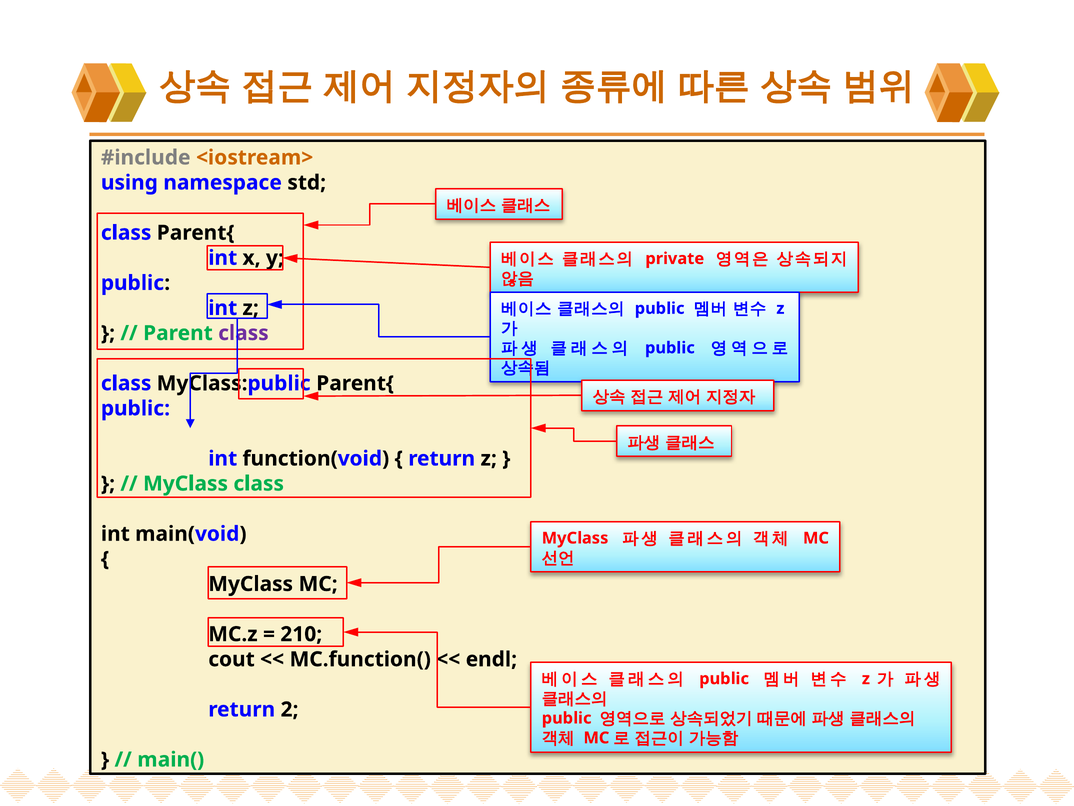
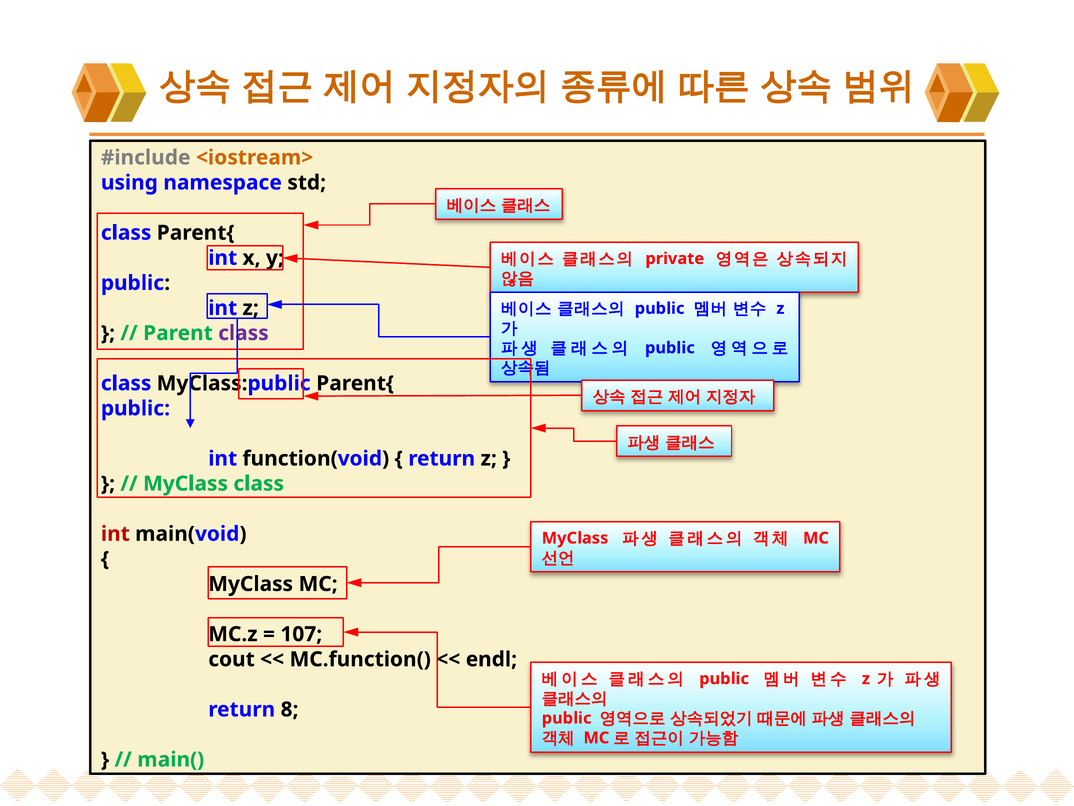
int at (115, 534) colour: black -> red
210: 210 -> 107
2: 2 -> 8
